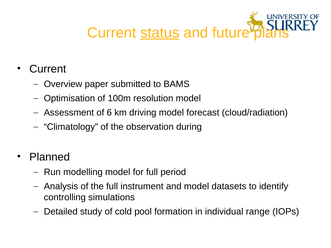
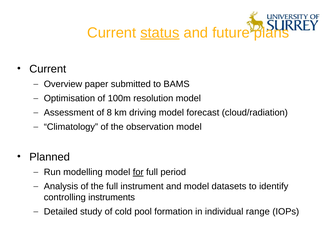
6: 6 -> 8
observation during: during -> model
for underline: none -> present
simulations: simulations -> instruments
